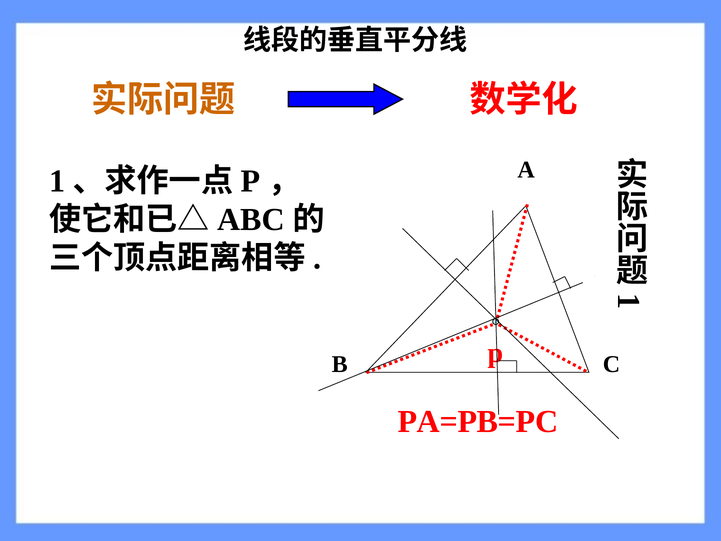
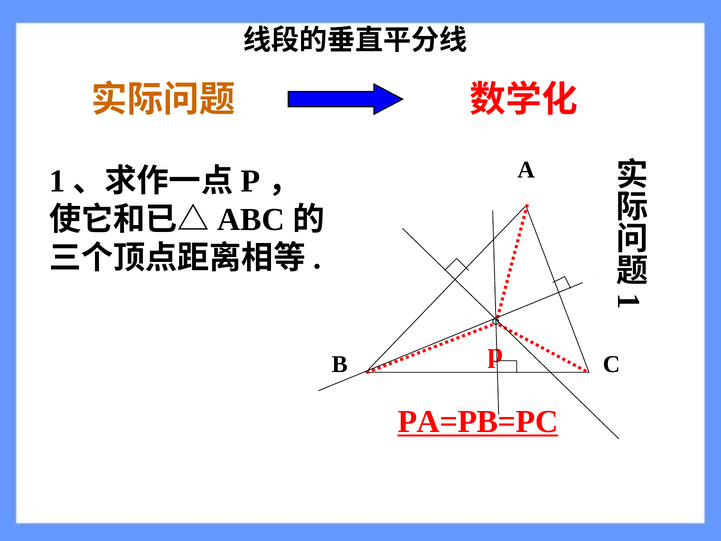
PA=PB=PC underline: none -> present
